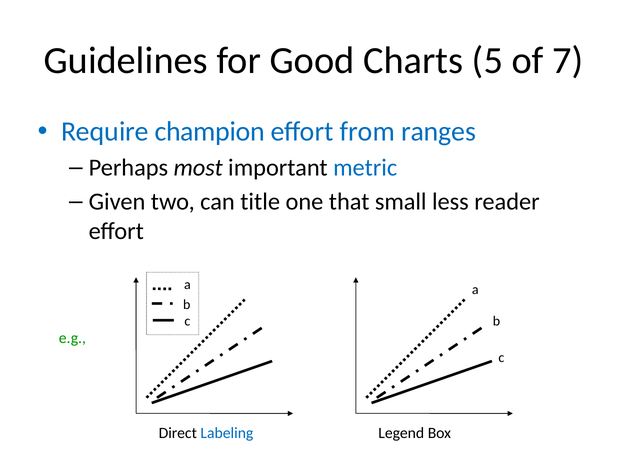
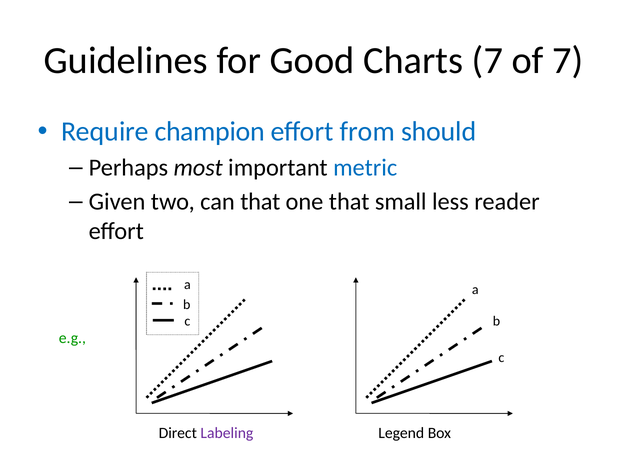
Charts 5: 5 -> 7
ranges: ranges -> should
can title: title -> that
Labeling colour: blue -> purple
